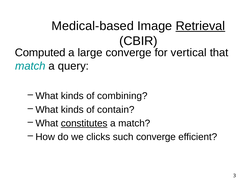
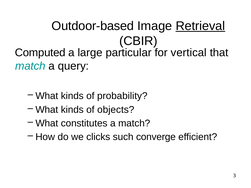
Medical-based: Medical-based -> Outdoor-based
large converge: converge -> particular
combining: combining -> probability
contain: contain -> objects
constitutes underline: present -> none
